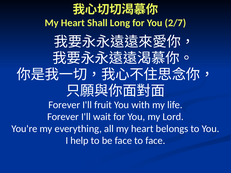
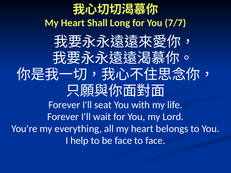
2/7: 2/7 -> 7/7
fruit: fruit -> seat
